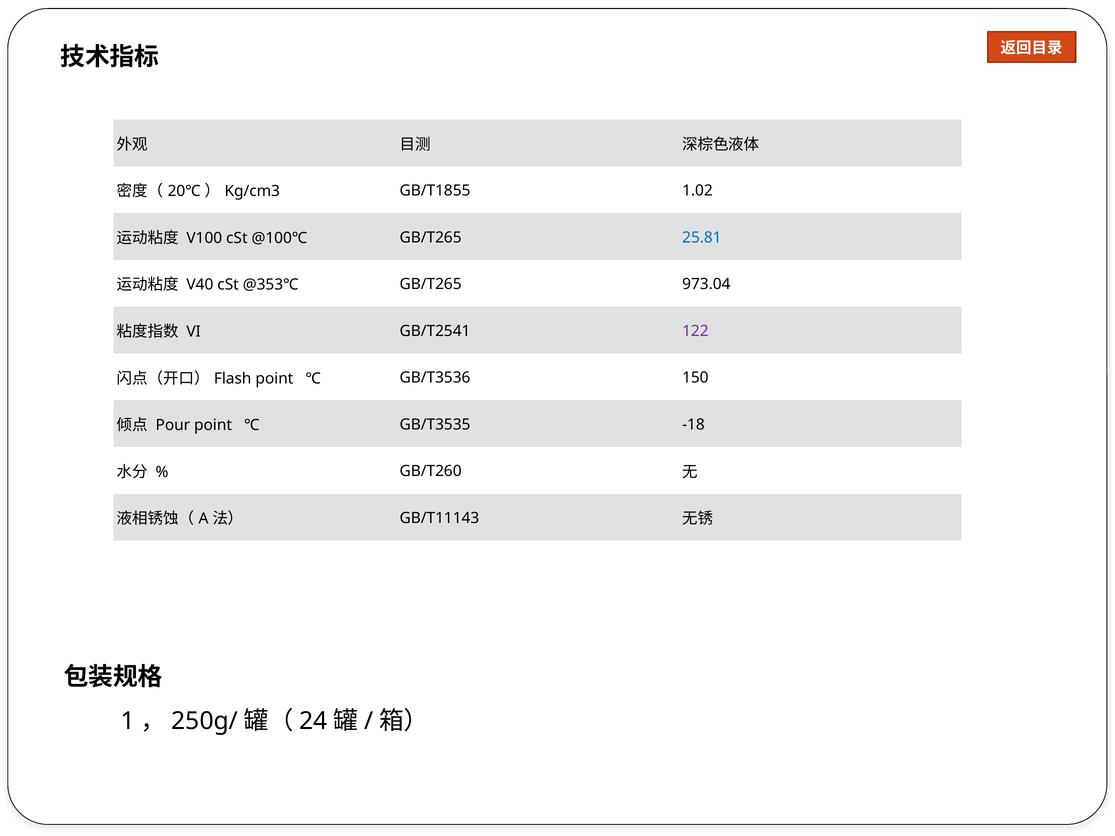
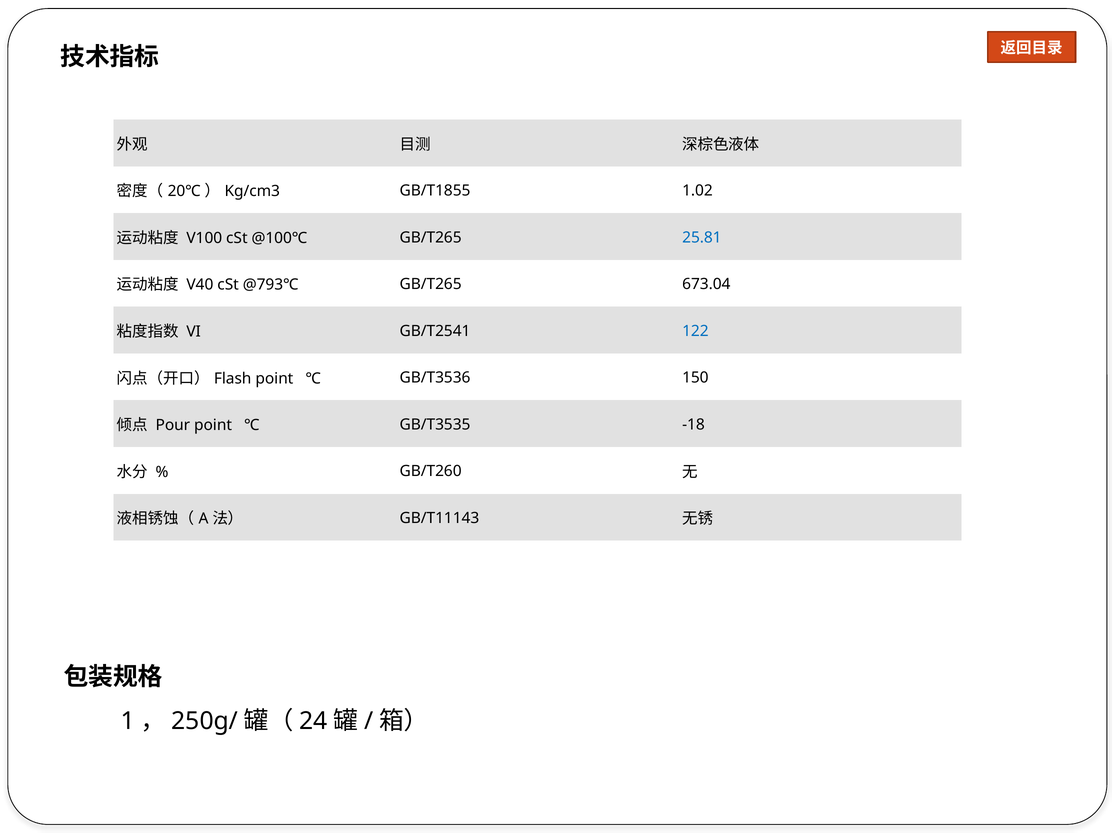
@353℃: @353℃ -> @793℃
973.04: 973.04 -> 673.04
122 colour: purple -> blue
